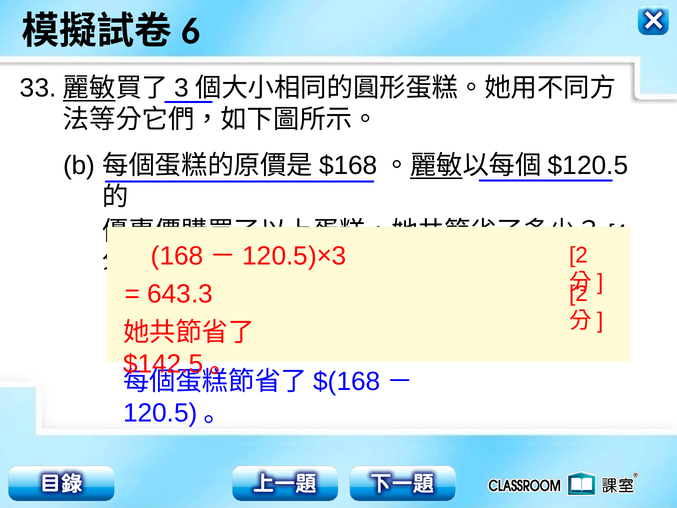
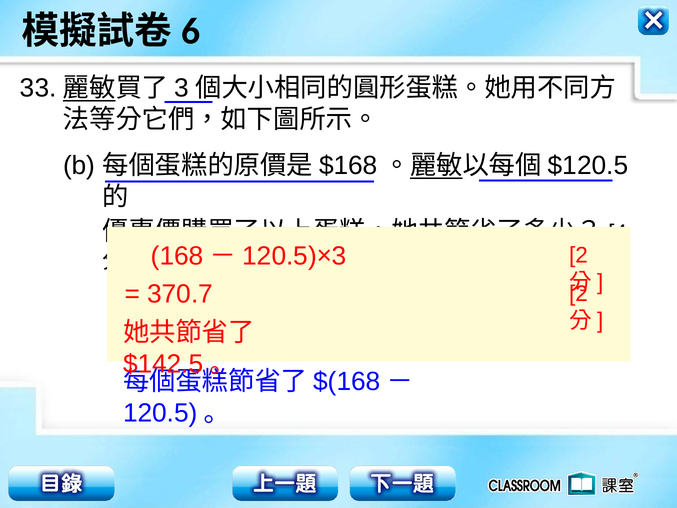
643.3: 643.3 -> 370.7
